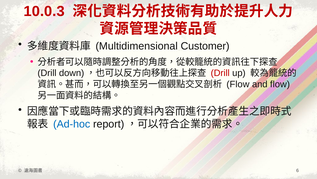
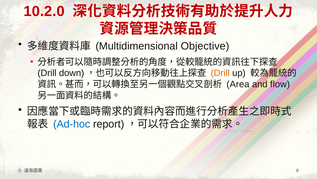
10.0.3: 10.0.3 -> 10.2.0
Customer: Customer -> Objective
Drill at (220, 73) colour: red -> orange
Flow at (238, 84): Flow -> Area
